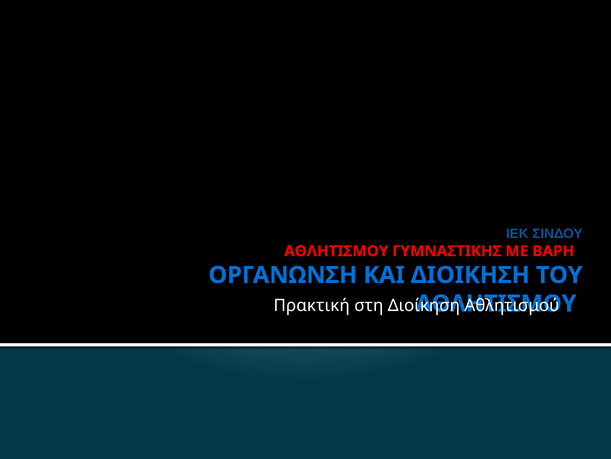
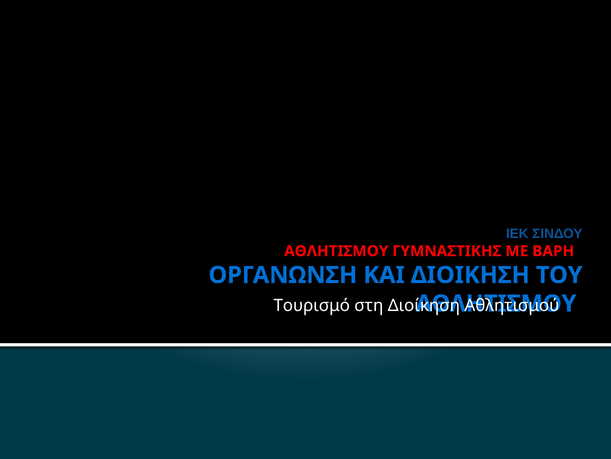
Πρακτική: Πρακτική -> Τουρισμό
